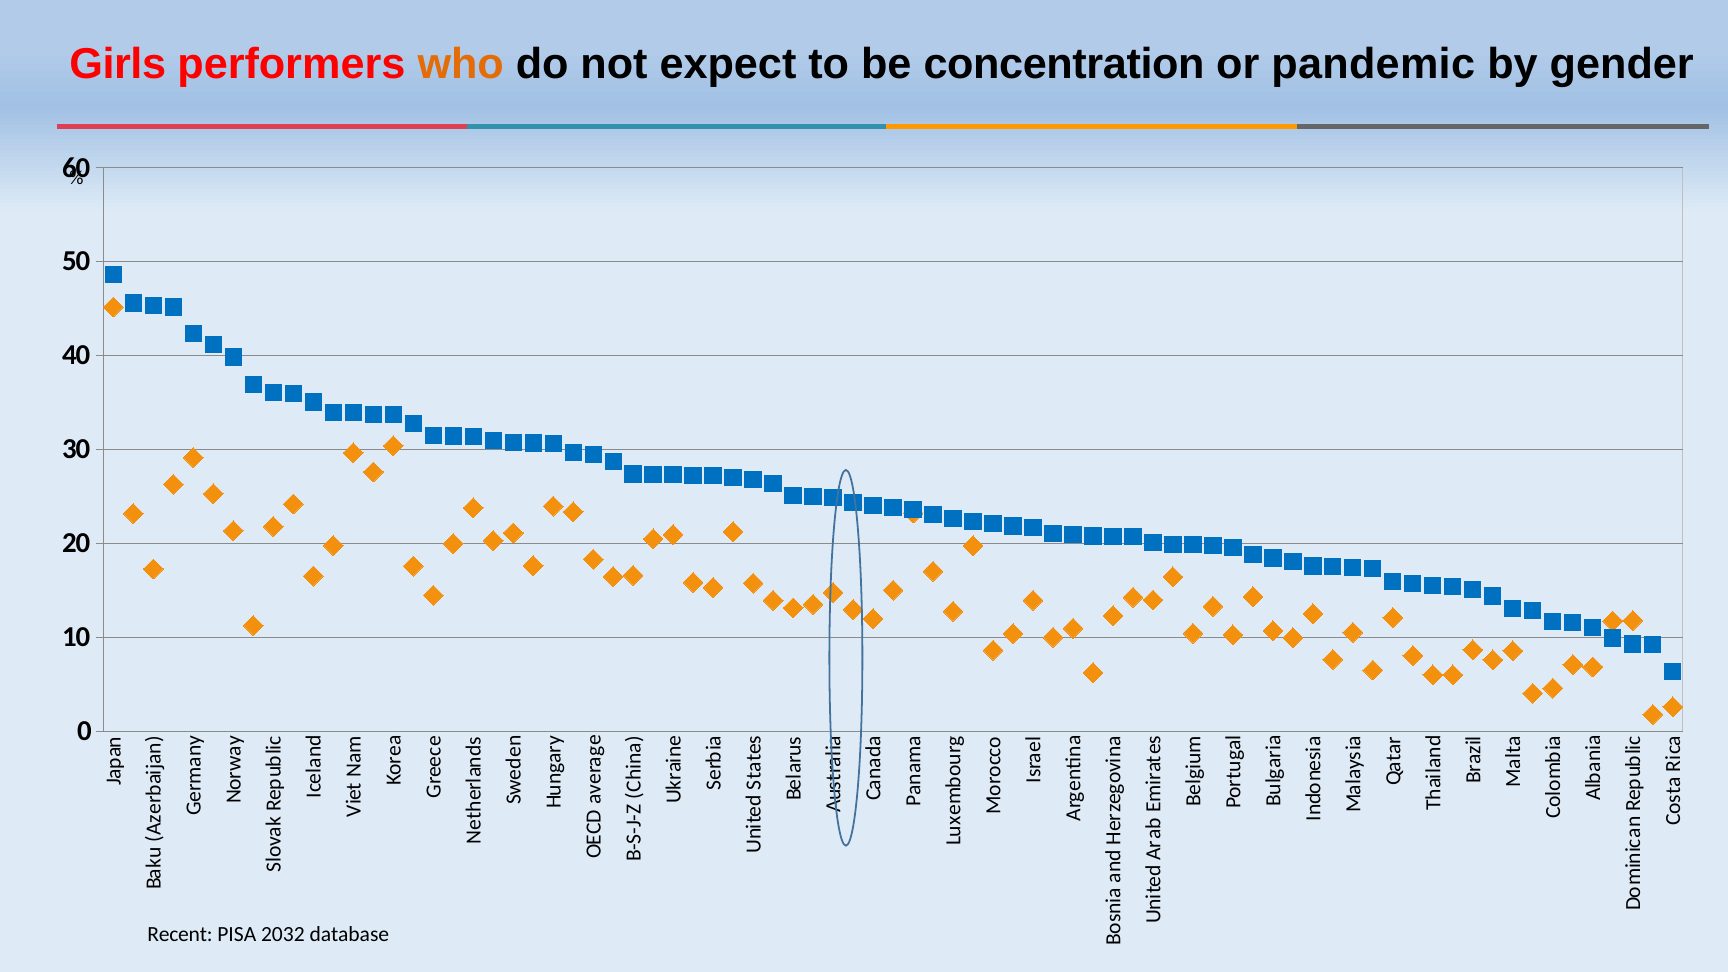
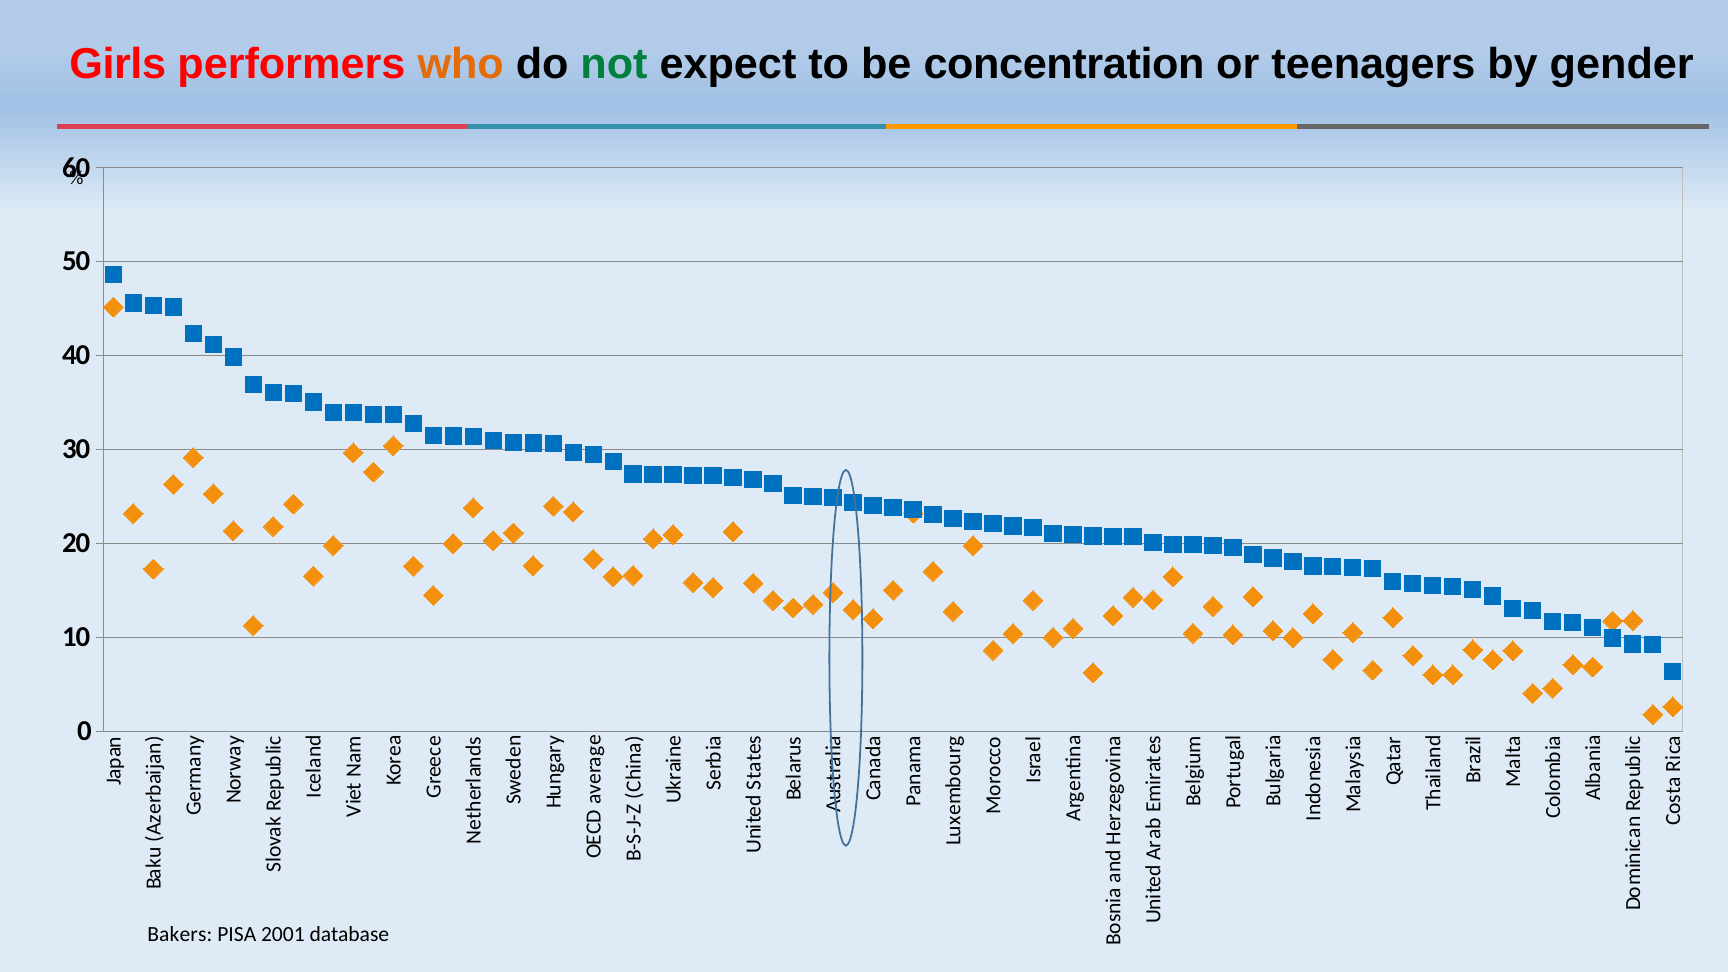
not colour: black -> green
pandemic: pandemic -> teenagers
Recent: Recent -> Bakers
2032: 2032 -> 2001
